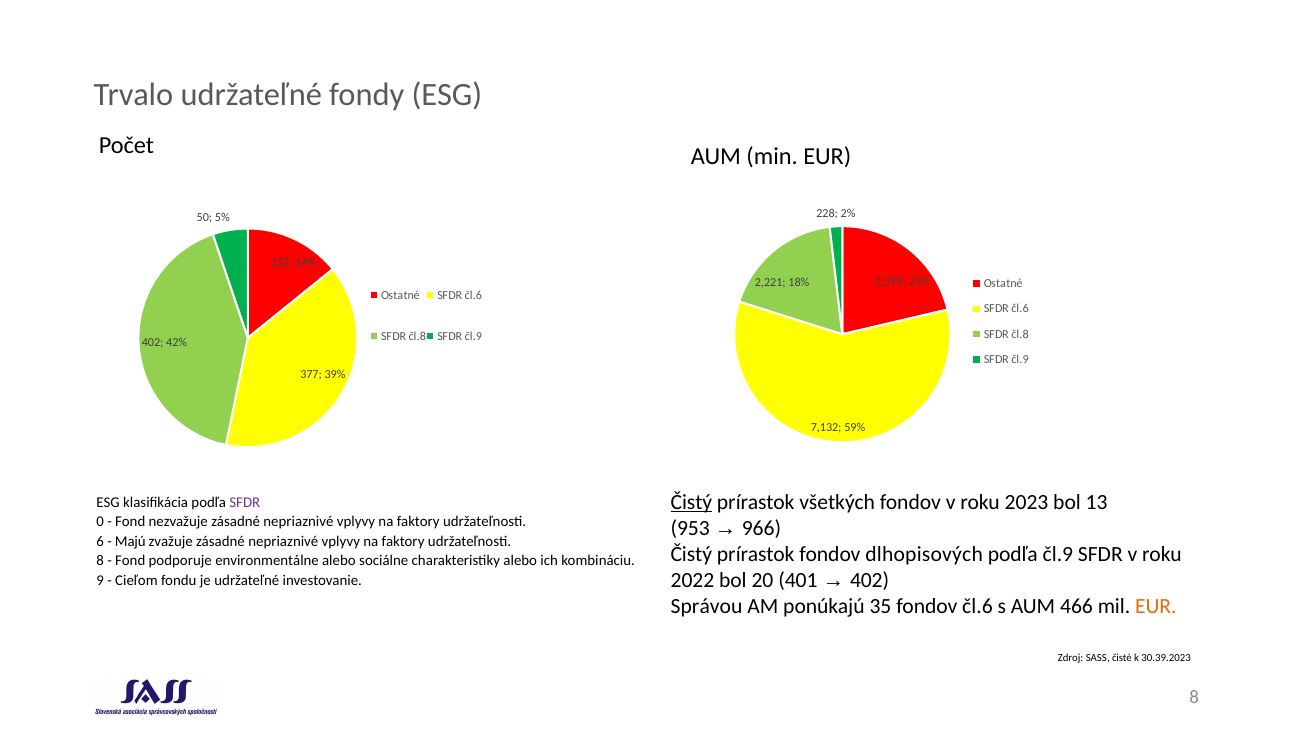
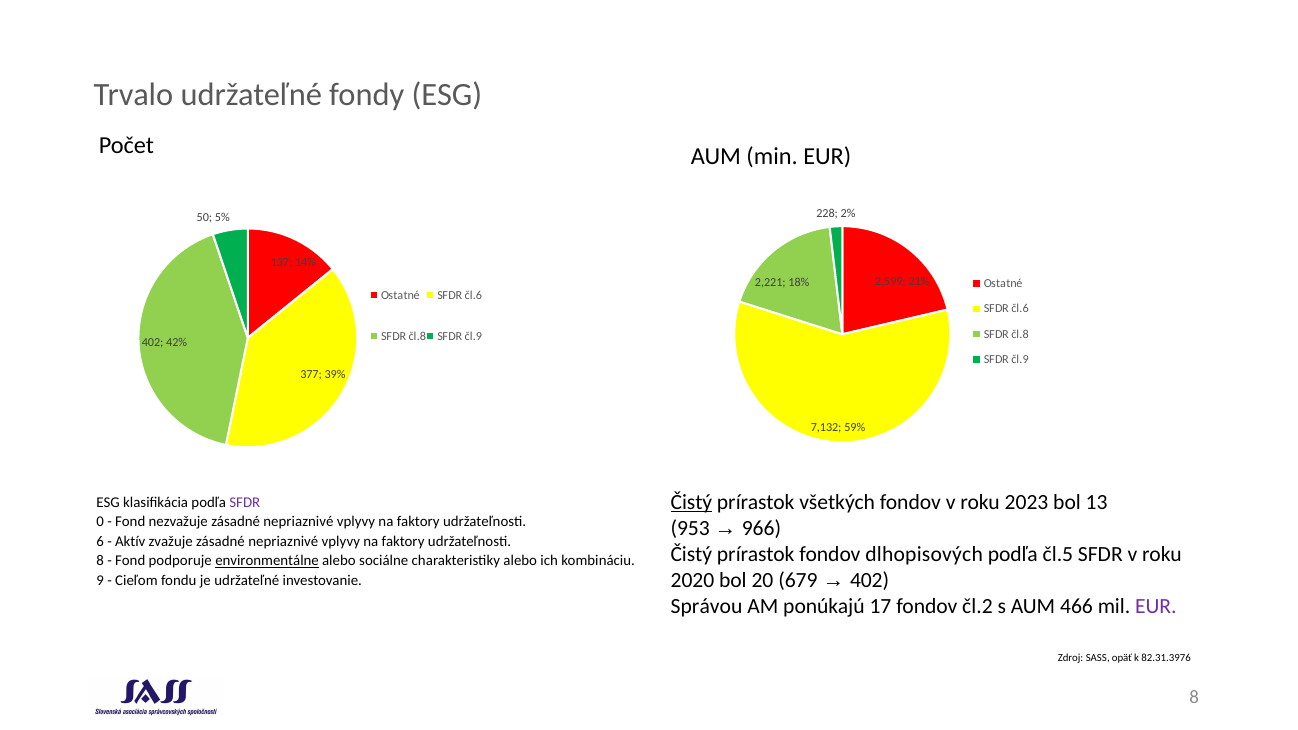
Majú: Majú -> Aktív
podľa čl.9: čl.9 -> čl.5
environmentálne underline: none -> present
2022: 2022 -> 2020
401: 401 -> 679
35: 35 -> 17
fondov čl.6: čl.6 -> čl.2
EUR at (1156, 606) colour: orange -> purple
čisté: čisté -> opäť
30.39.2023: 30.39.2023 -> 82.31.3976
